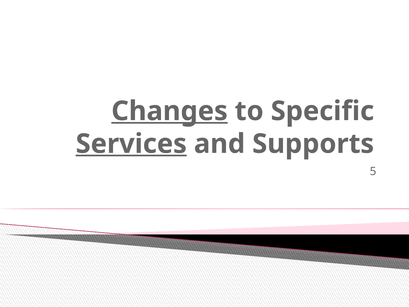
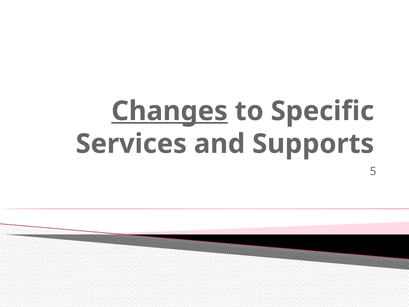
Services underline: present -> none
